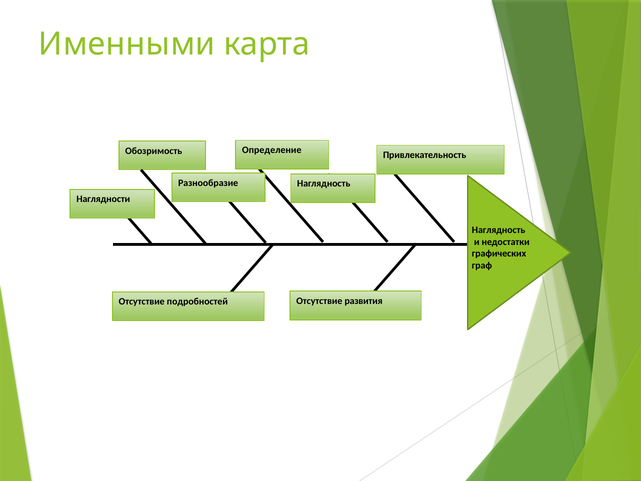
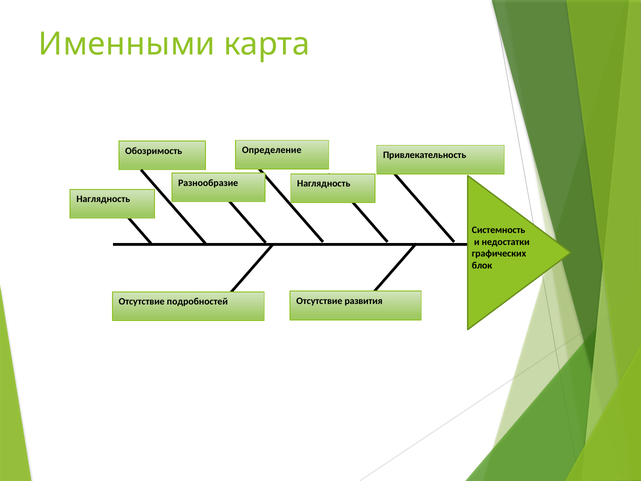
Наглядности at (103, 199): Наглядности -> Наглядность
Наглядность at (499, 230): Наглядность -> Системность
граф: граф -> блок
